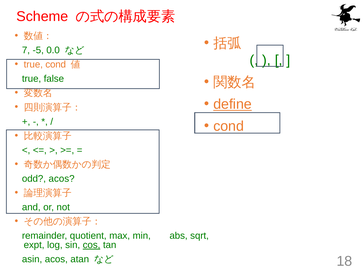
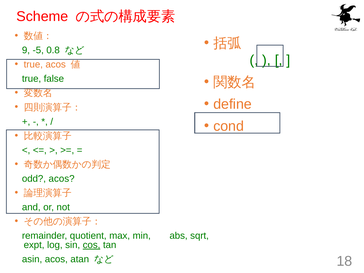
7: 7 -> 9
0.0: 0.0 -> 0.8
true cond: cond -> acos
define underline: present -> none
